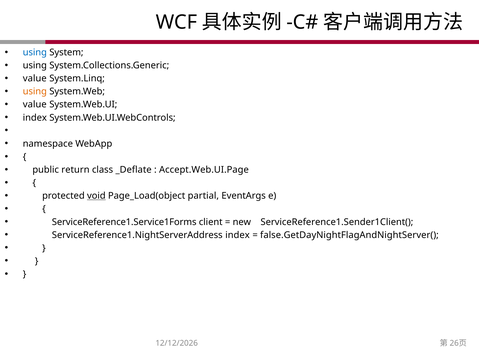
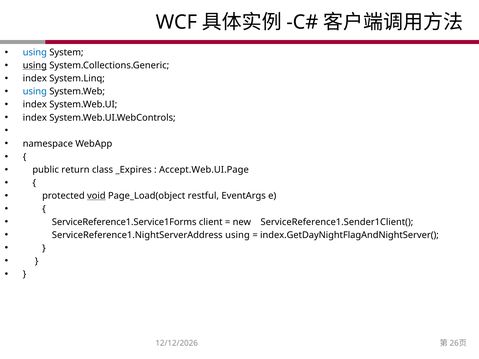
using at (35, 66) underline: none -> present
value at (35, 79): value -> index
using at (35, 92) colour: orange -> blue
value at (35, 105): value -> index
_Deflate: _Deflate -> _Expires
partial: partial -> restful
ServiceReference1.NightServerAddress index: index -> using
false.GetDayNightFlagAndNightServer(: false.GetDayNightFlagAndNightServer( -> index.GetDayNightFlagAndNightServer(
